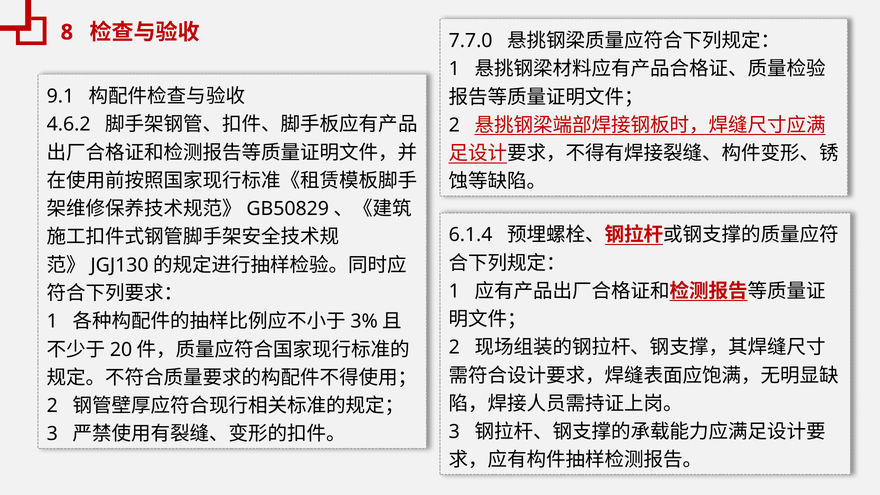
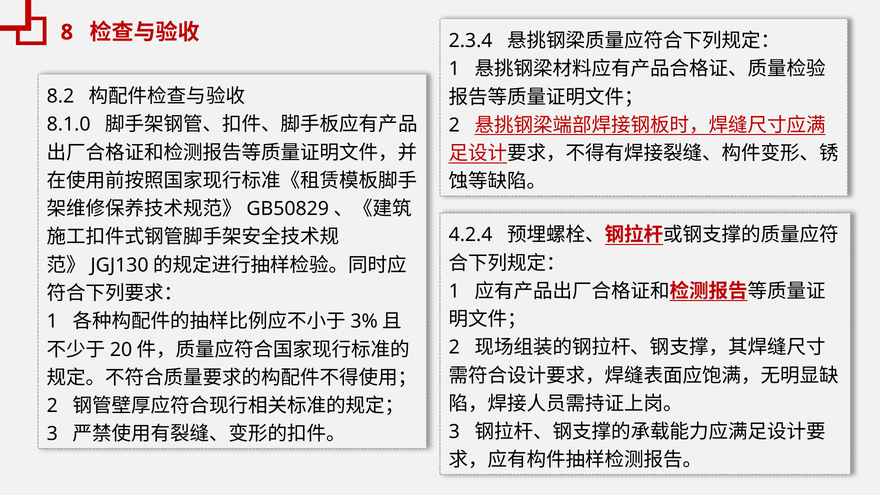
7.7.0: 7.7.0 -> 2.3.4
9.1: 9.1 -> 8.2
4.6.2: 4.6.2 -> 8.1.0
6.1.4: 6.1.4 -> 4.2.4
